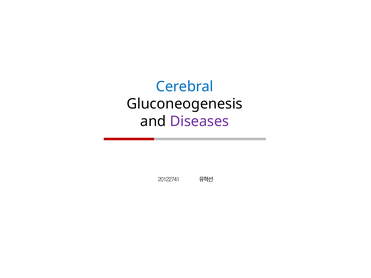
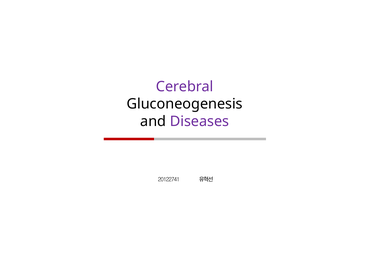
Cerebral colour: blue -> purple
